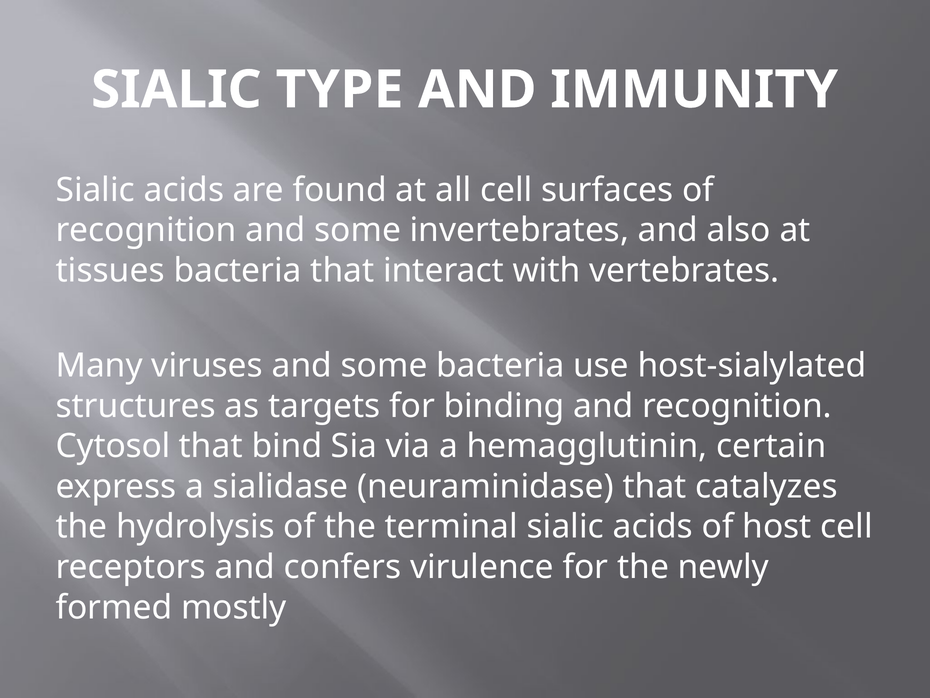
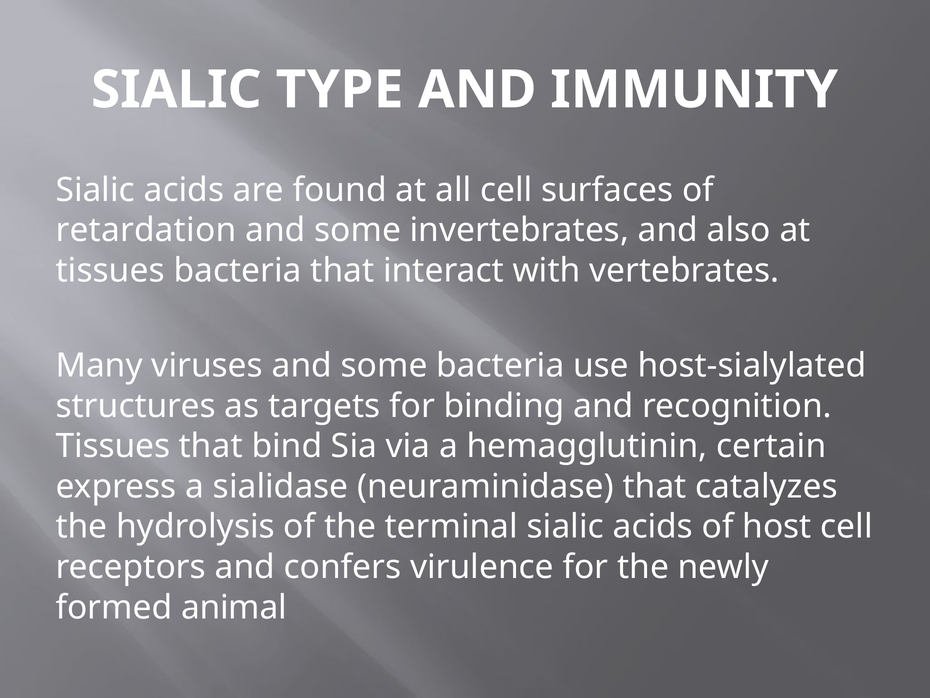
recognition at (146, 230): recognition -> retardation
Cytosol at (113, 446): Cytosol -> Tissues
mostly: mostly -> animal
